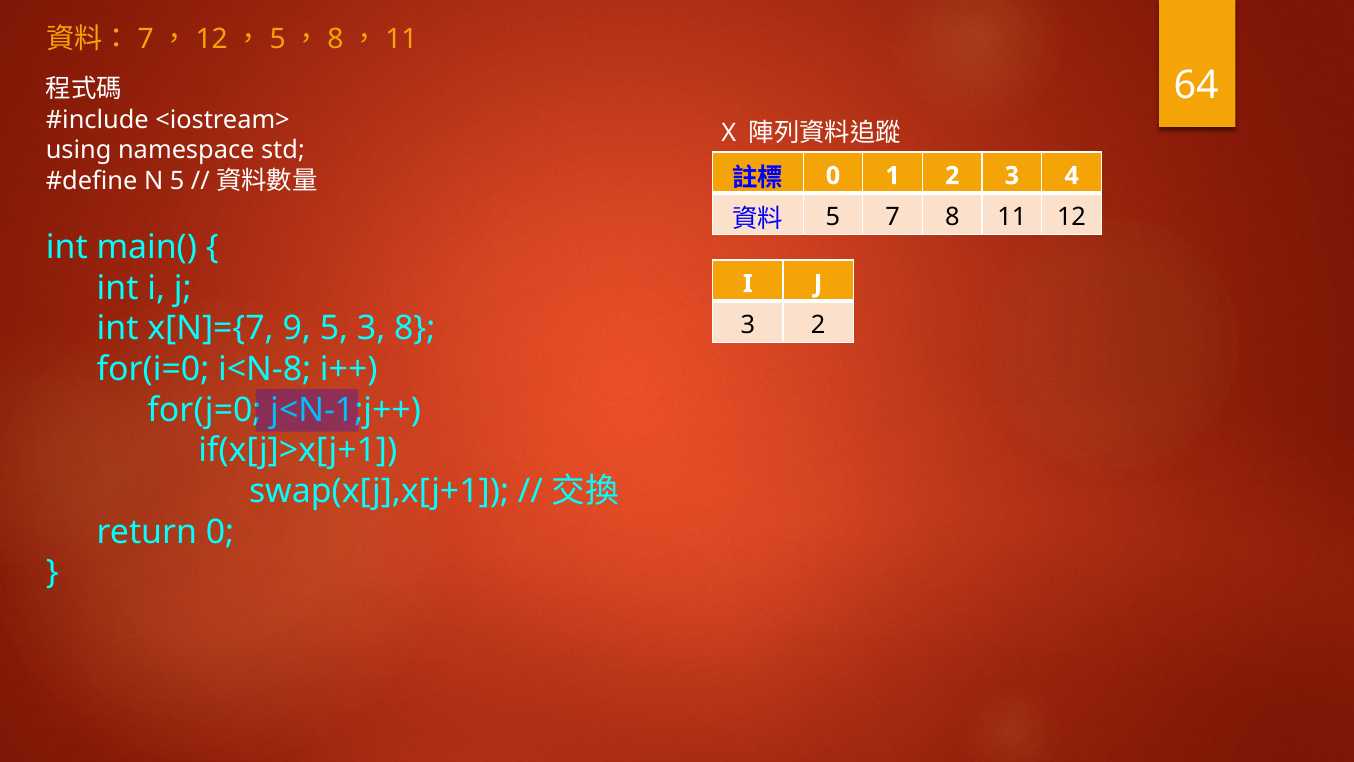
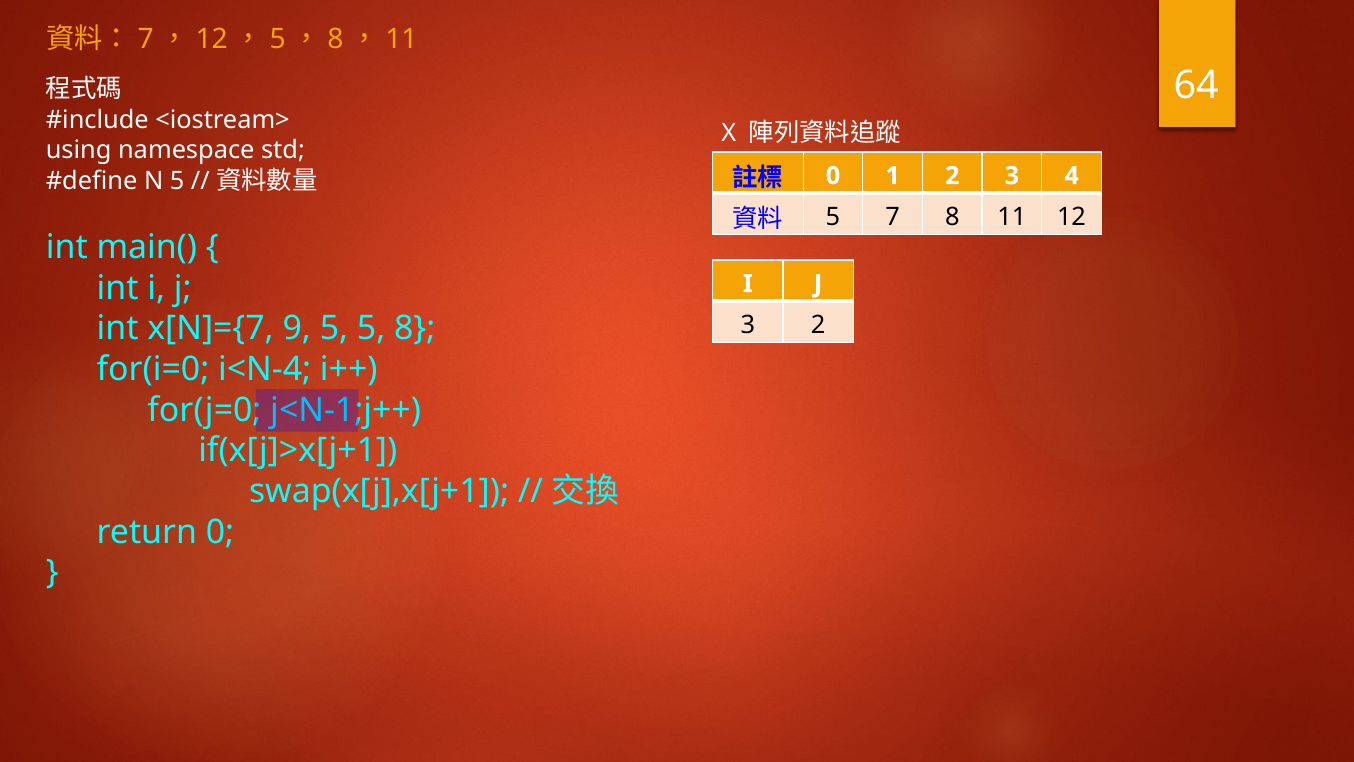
5 3: 3 -> 5
i<N-8: i<N-8 -> i<N-4
